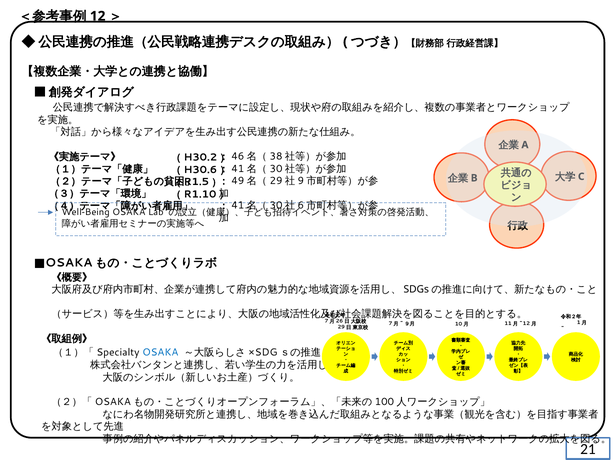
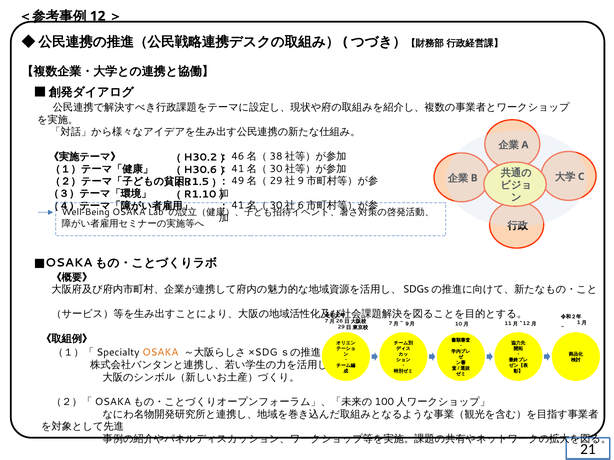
OSAKA at (160, 353) colour: blue -> orange
